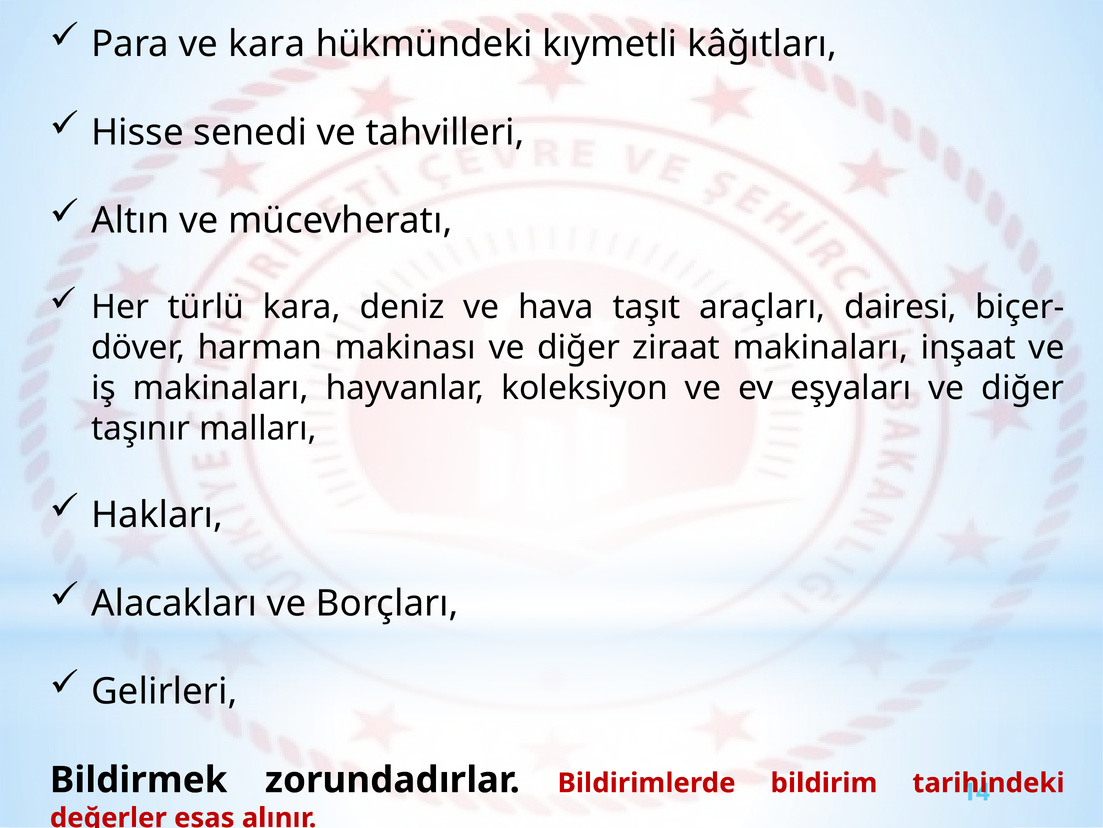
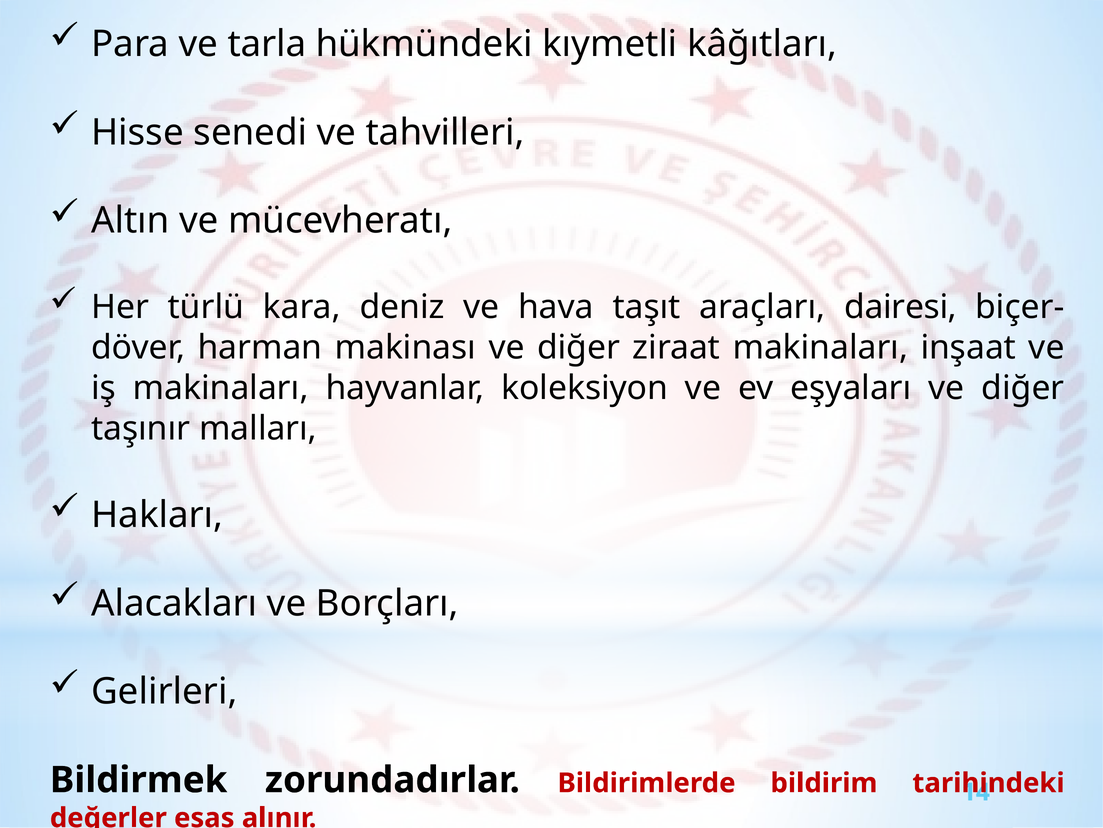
ve kara: kara -> tarla
